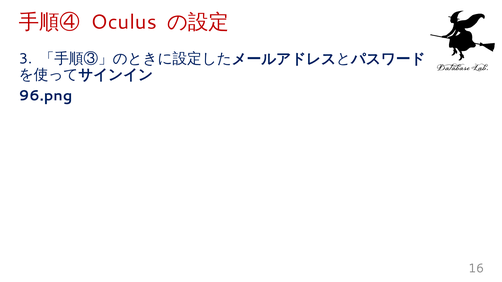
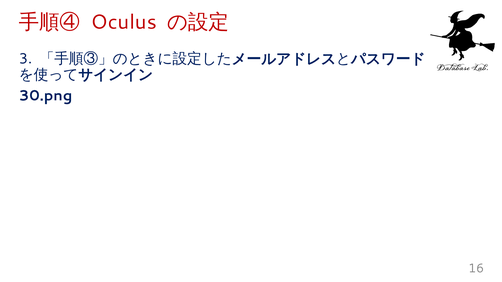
96.png: 96.png -> 30.png
